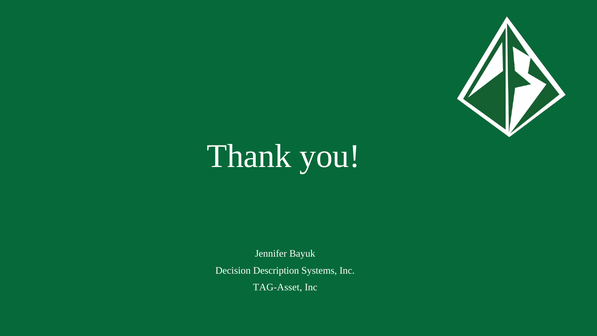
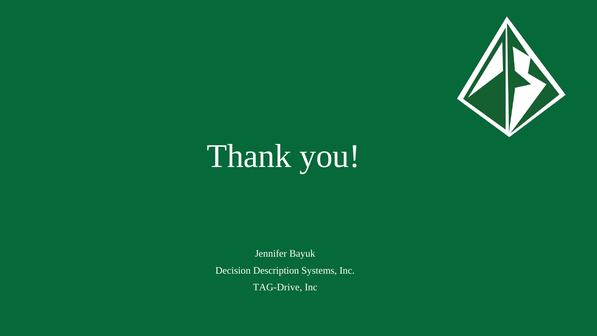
TAG-Asset: TAG-Asset -> TAG-Drive
